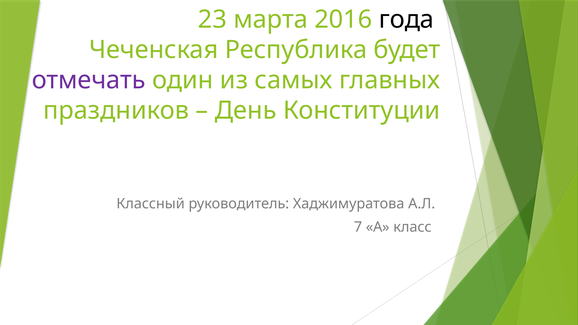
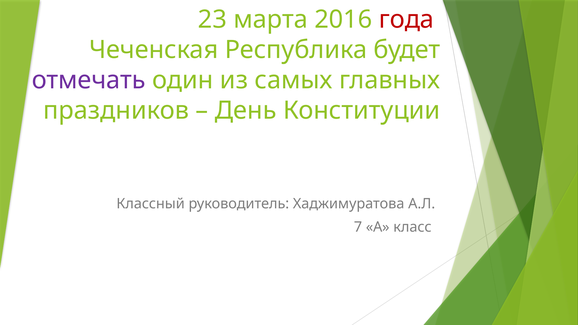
года colour: black -> red
